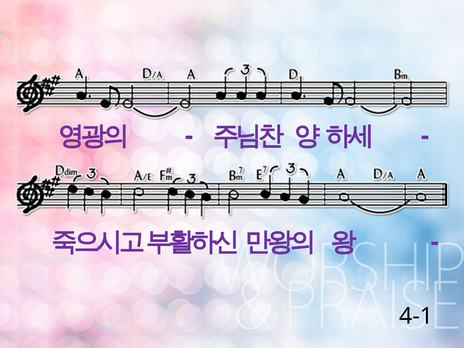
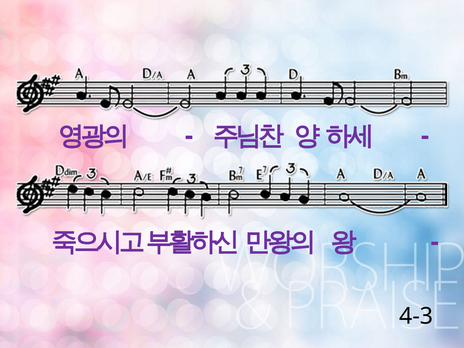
4-1: 4-1 -> 4-3
